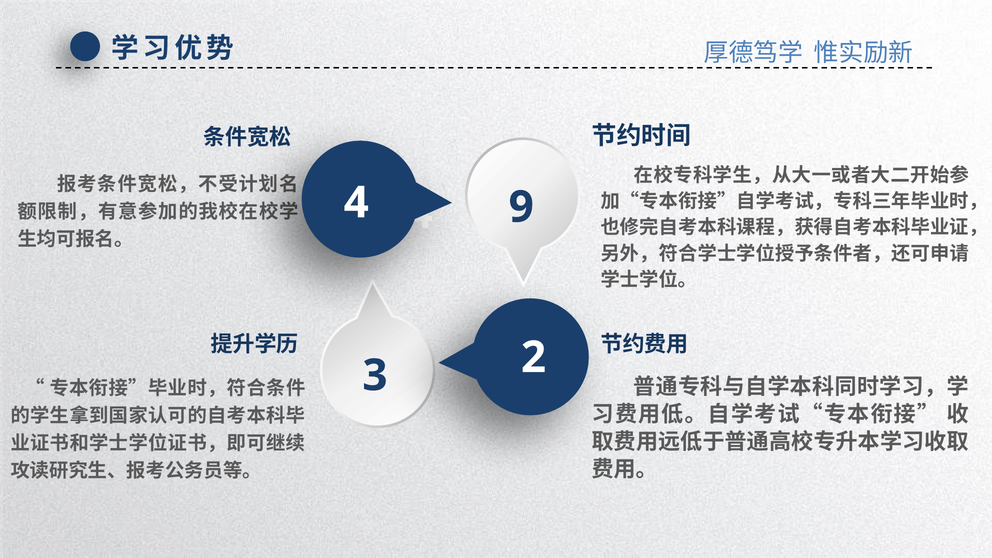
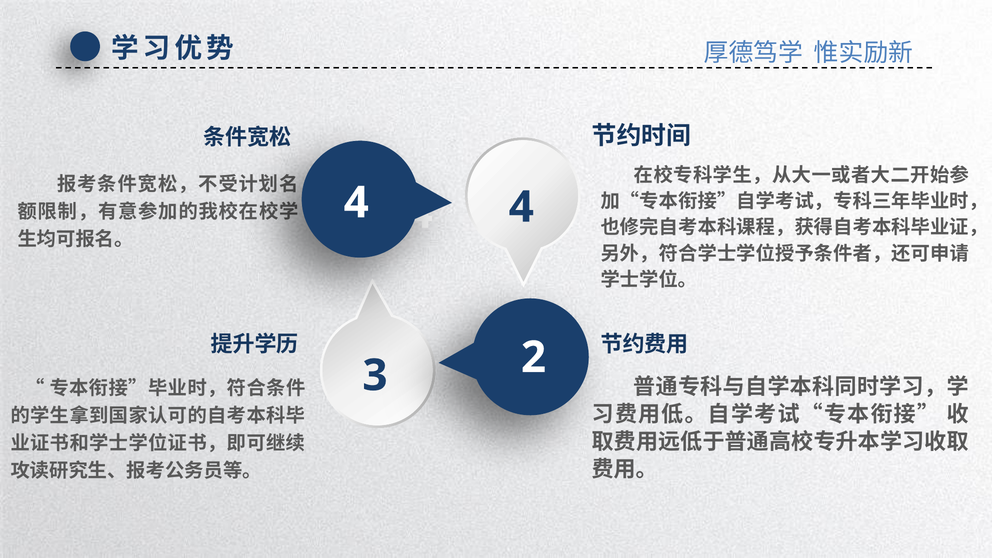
9 at (521, 207): 9 -> 4
